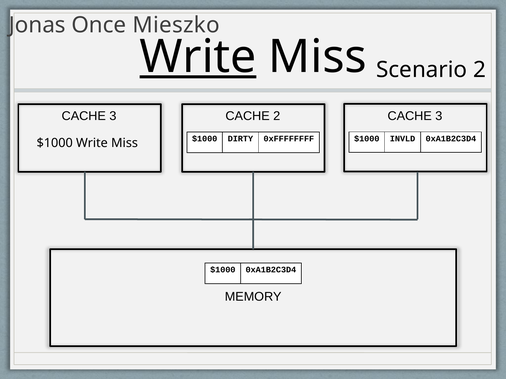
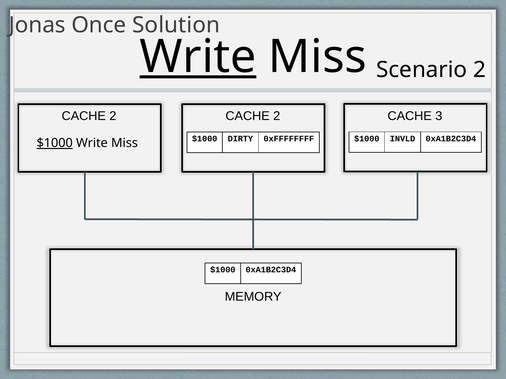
Mieszko: Mieszko -> Solution
3 at (113, 116): 3 -> 2
$1000 at (55, 143) underline: none -> present
